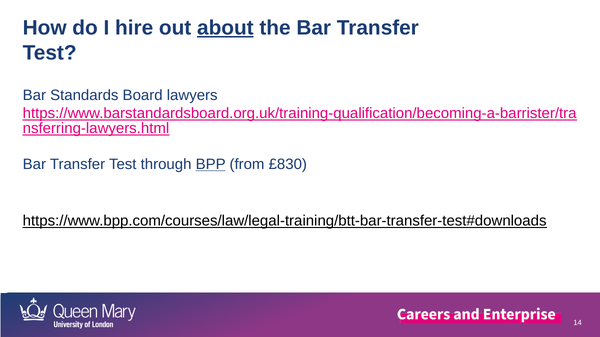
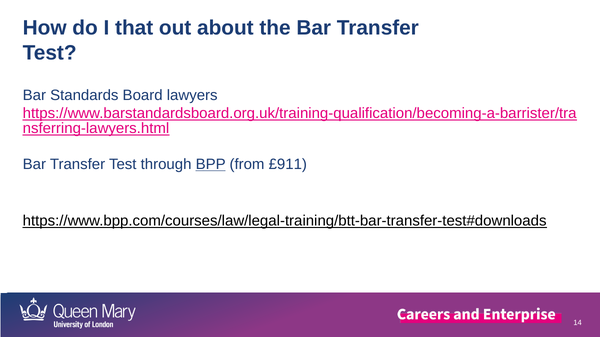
hire: hire -> that
about underline: present -> none
£830: £830 -> £911
